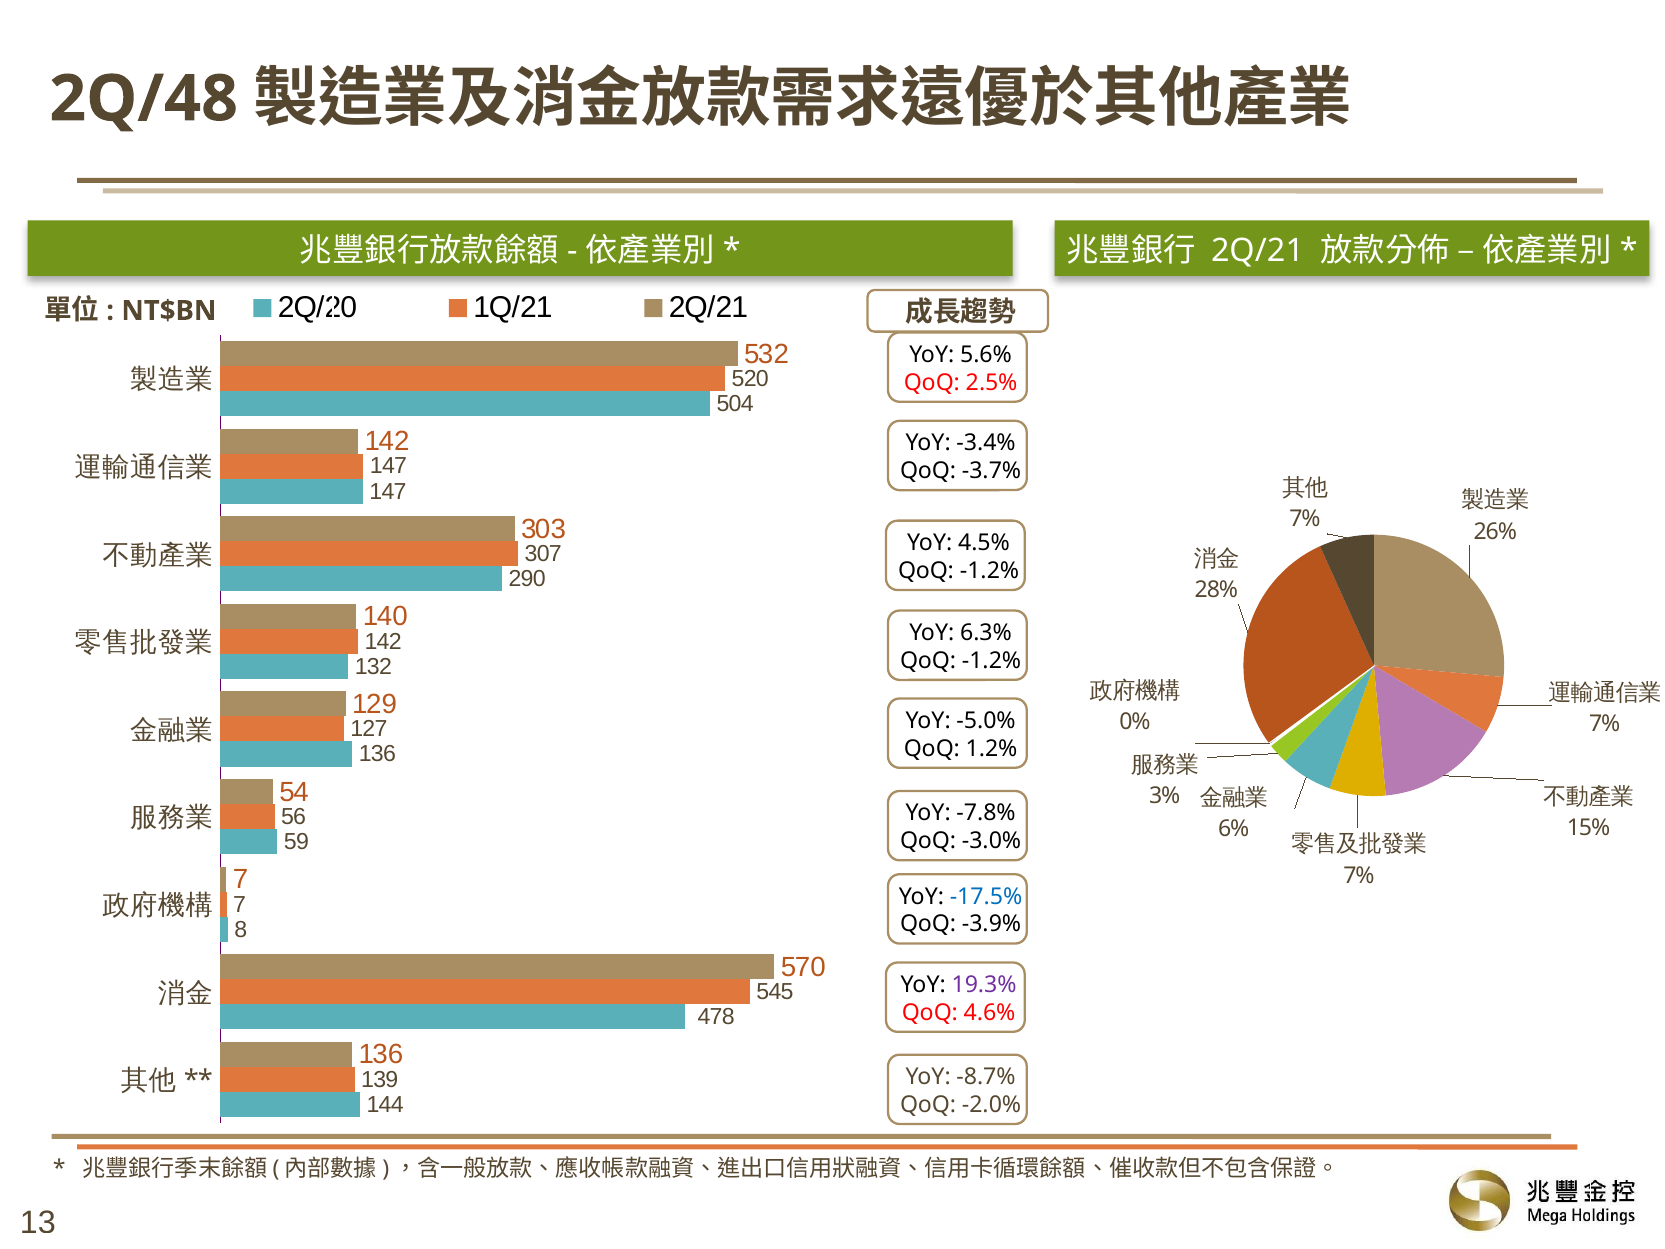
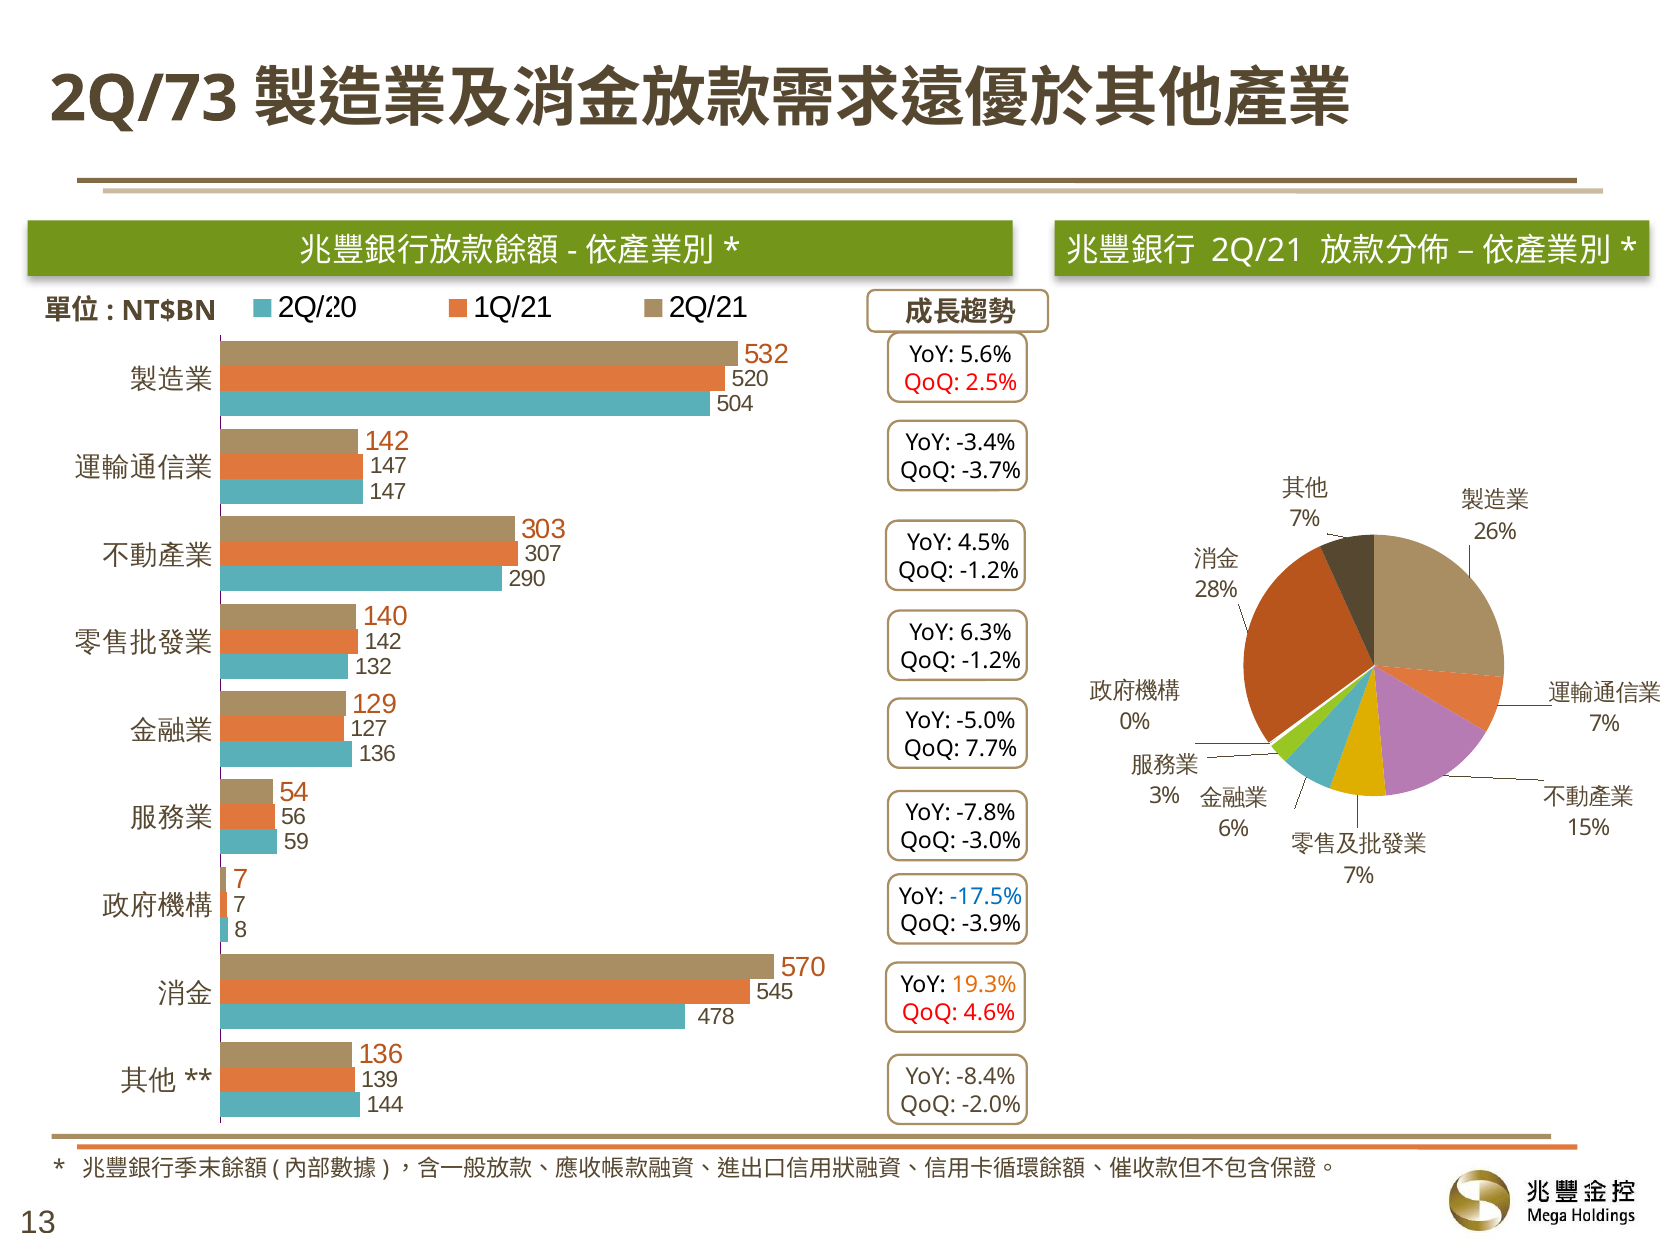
2Q/48: 2Q/48 -> 2Q/73
1.2%: 1.2% -> 7.7%
19.3% colour: purple -> orange
-8.7%: -8.7% -> -8.4%
